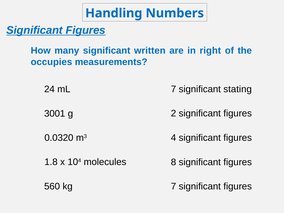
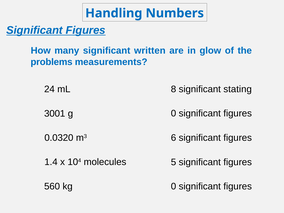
right: right -> glow
occupies: occupies -> problems
mL 7: 7 -> 8
g 2: 2 -> 0
4: 4 -> 6
1.8: 1.8 -> 1.4
8: 8 -> 5
kg 7: 7 -> 0
